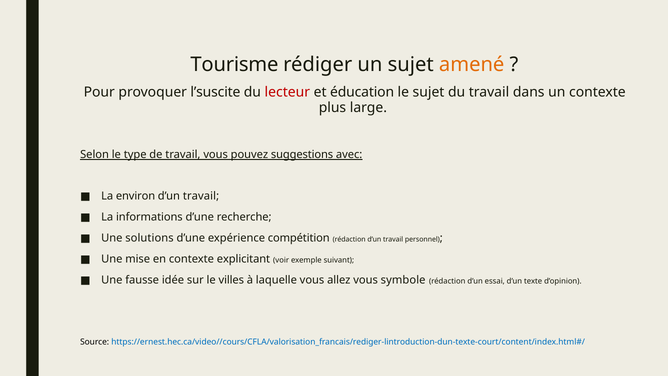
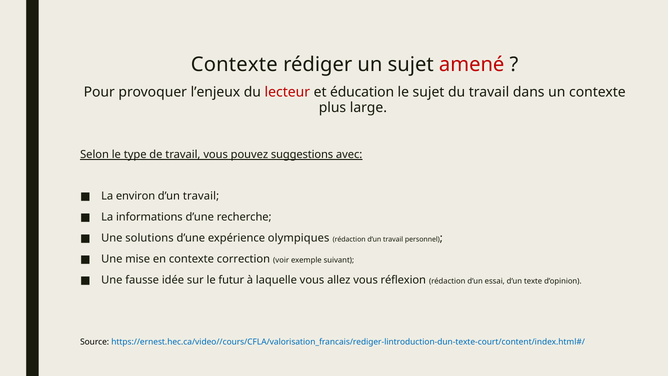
Tourisme at (234, 65): Tourisme -> Contexte
amené colour: orange -> red
l’suscite: l’suscite -> l’enjeux
compétition: compétition -> olympiques
explicitant: explicitant -> correction
villes: villes -> futur
symbole: symbole -> réflexion
